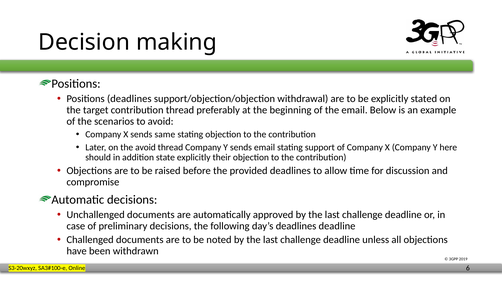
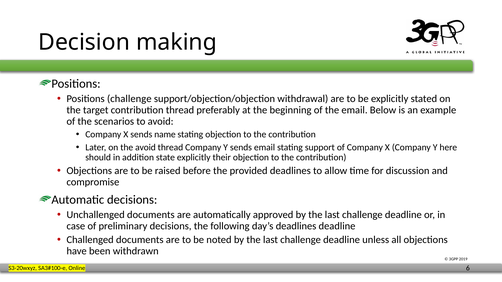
Positions deadlines: deadlines -> challenge
same: same -> name
